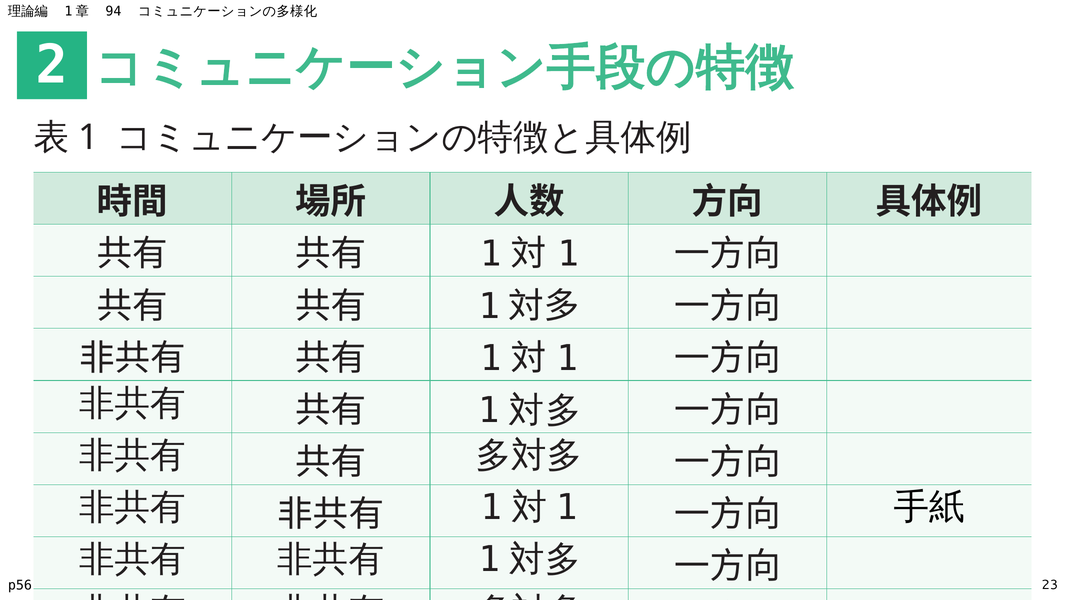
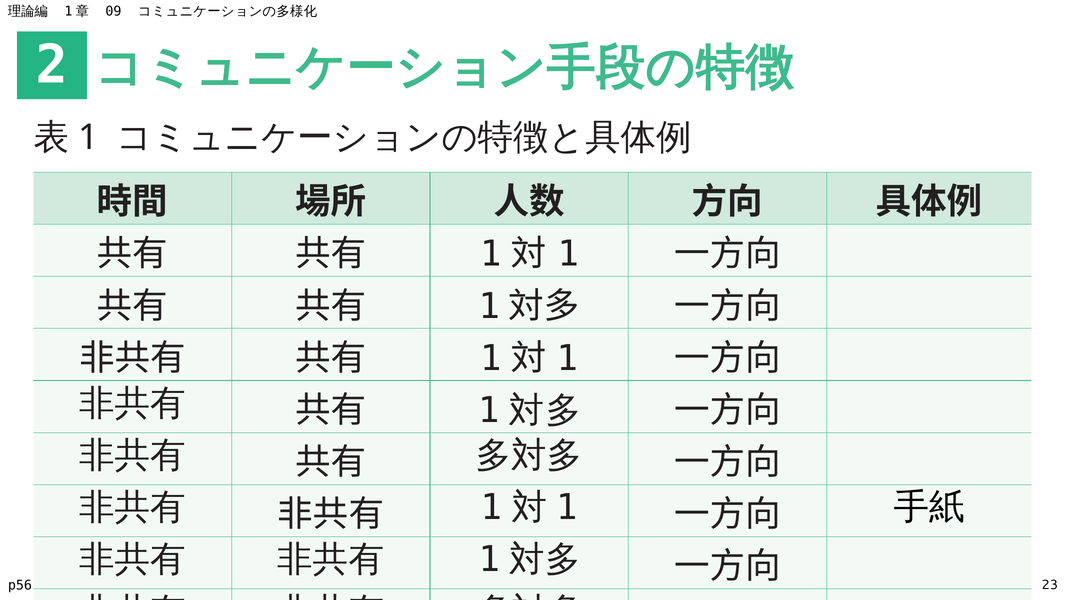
94: 94 -> 09
